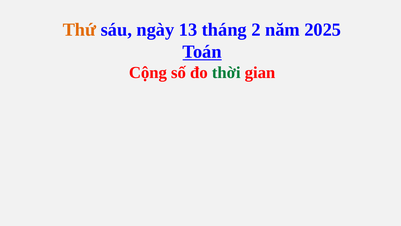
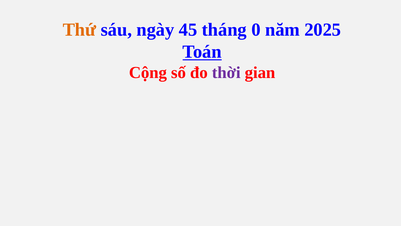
13: 13 -> 45
2: 2 -> 0
thời colour: green -> purple
